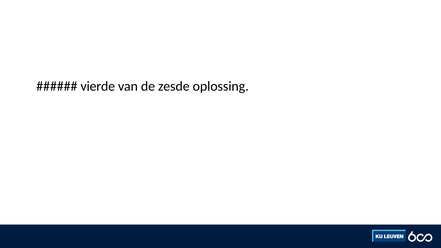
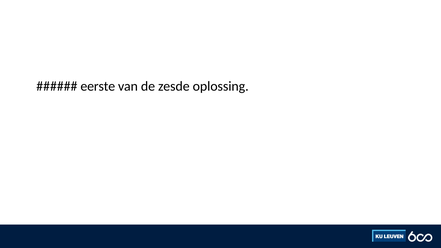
vierde: vierde -> eerste
